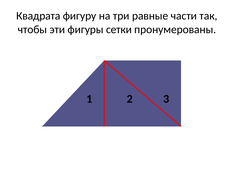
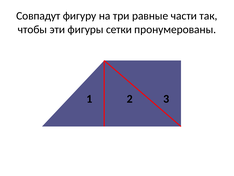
Квадрата: Квадрата -> Совпадут
